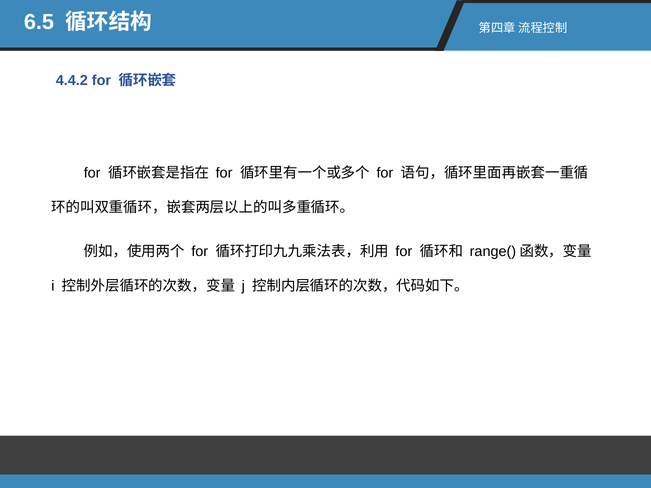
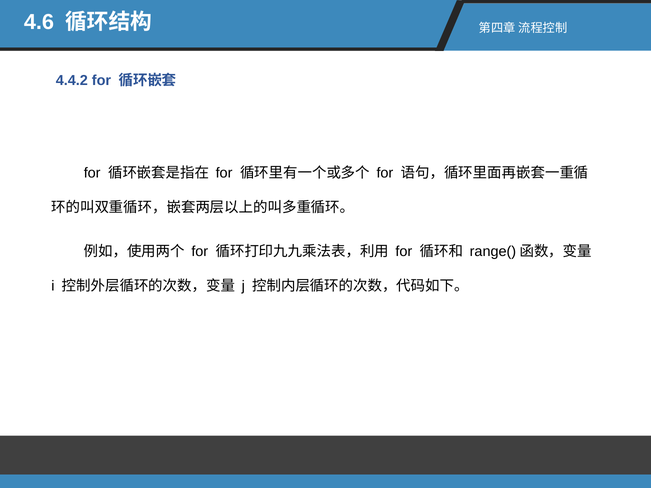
6.5: 6.5 -> 4.6
